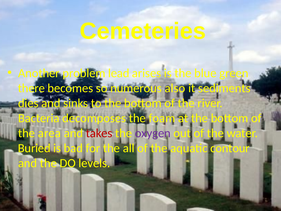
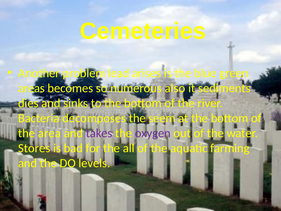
there: there -> areas
foam: foam -> seem
takes colour: red -> purple
Buried: Buried -> Stores
contour: contour -> farming
